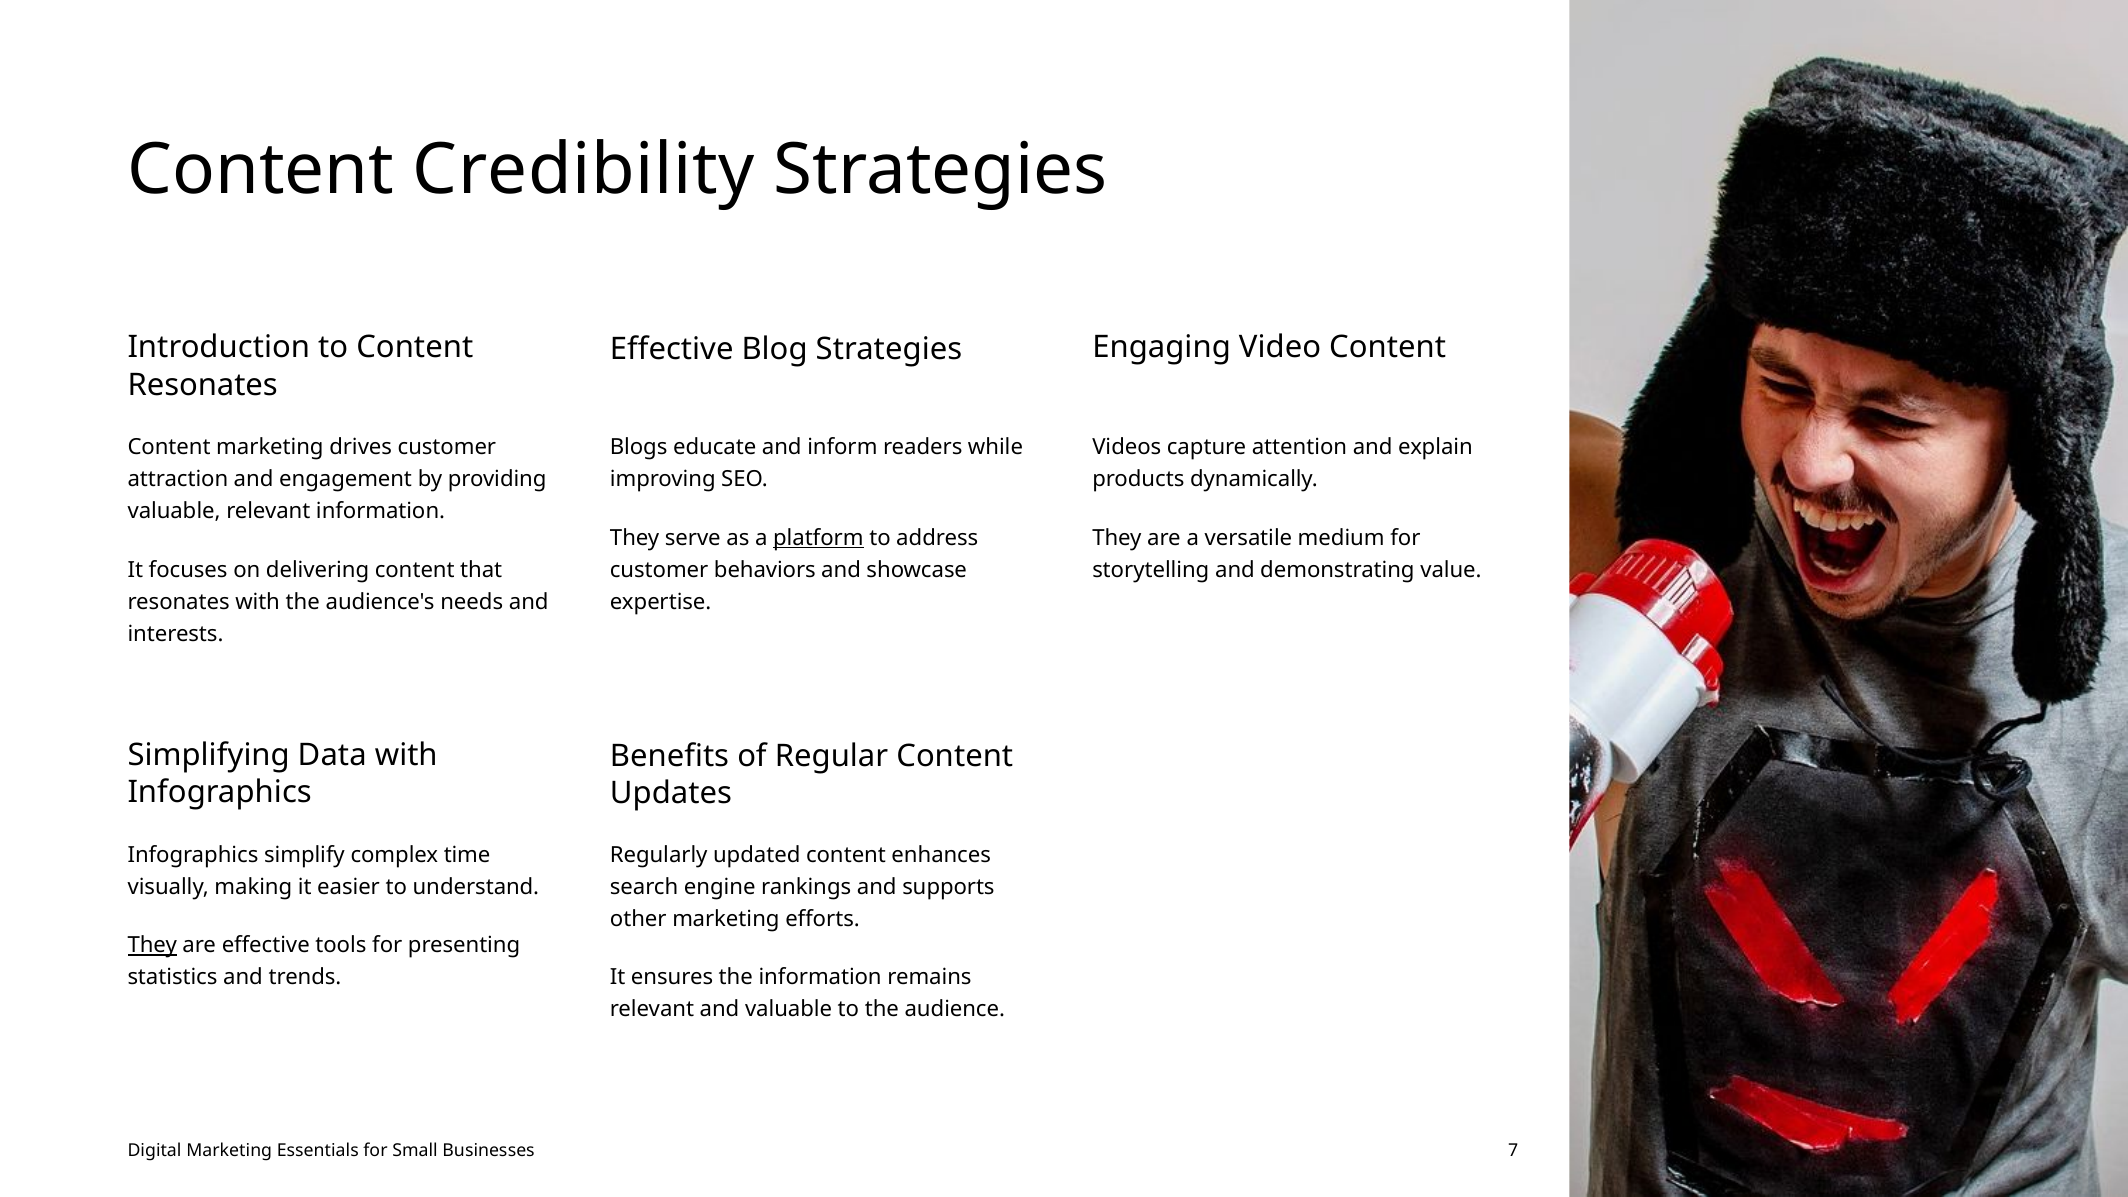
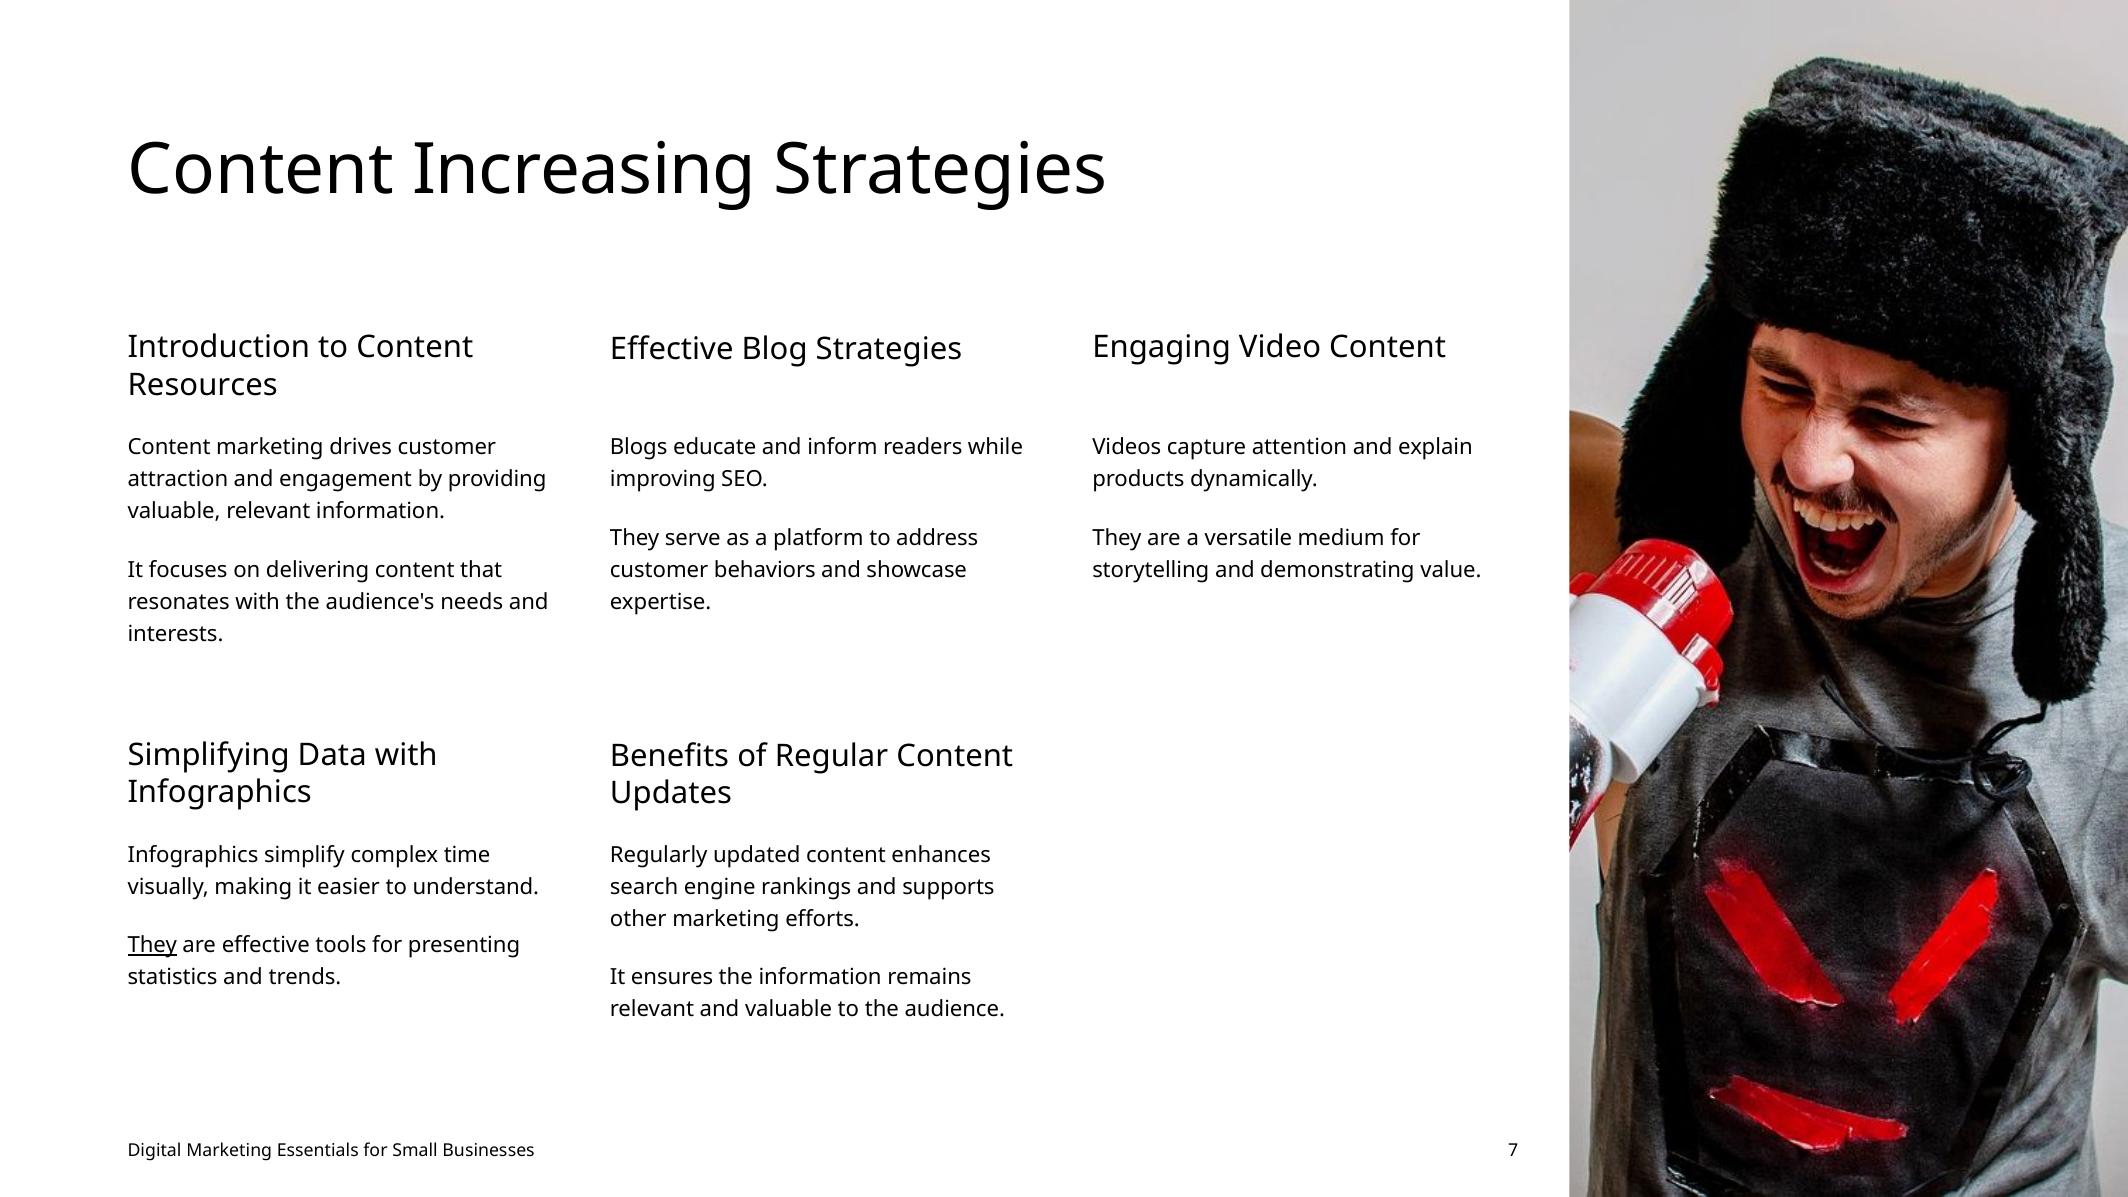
Credibility: Credibility -> Increasing
Resonates at (203, 385): Resonates -> Resources
platform underline: present -> none
